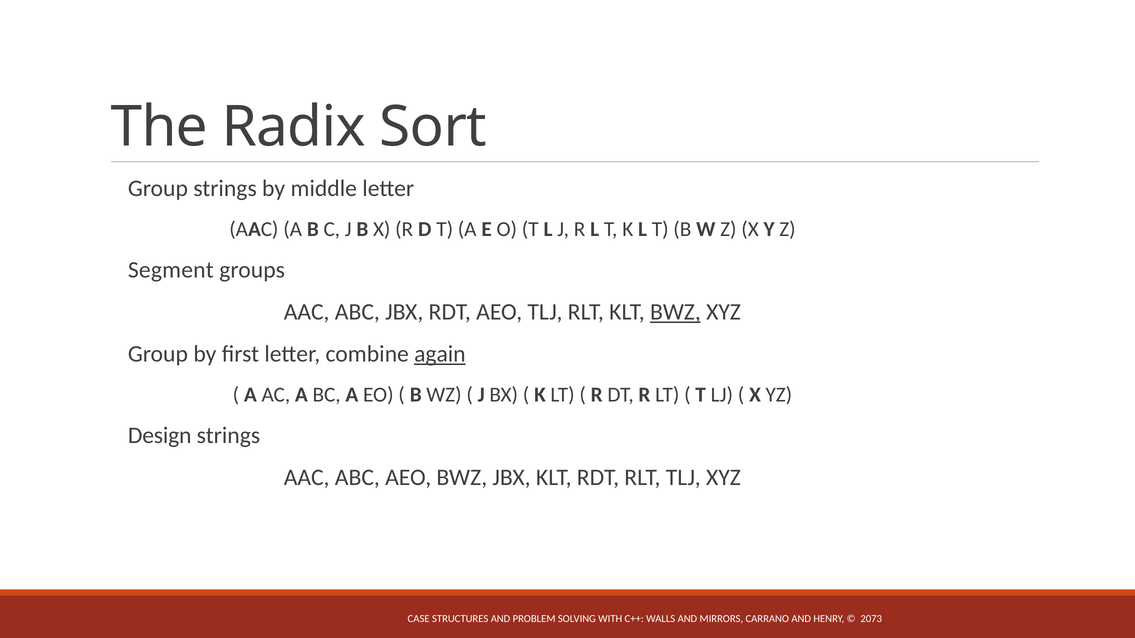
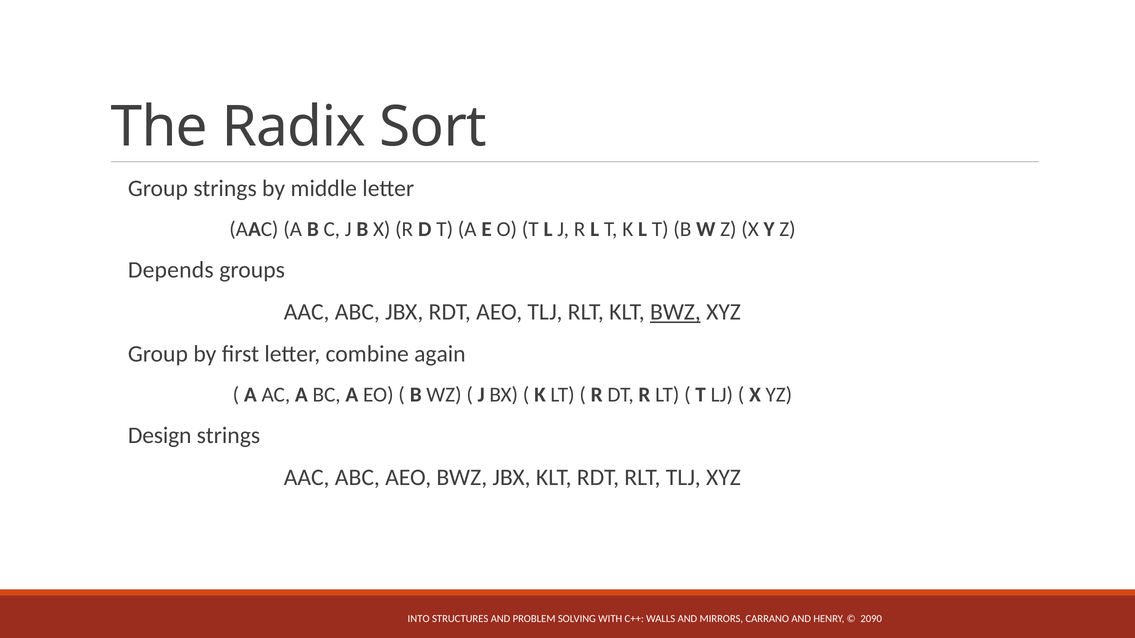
Segment: Segment -> Depends
again underline: present -> none
CASE: CASE -> INTO
2073: 2073 -> 2090
